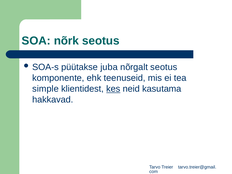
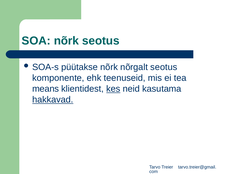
püütakse juba: juba -> nõrk
simple: simple -> means
hakkavad underline: none -> present
